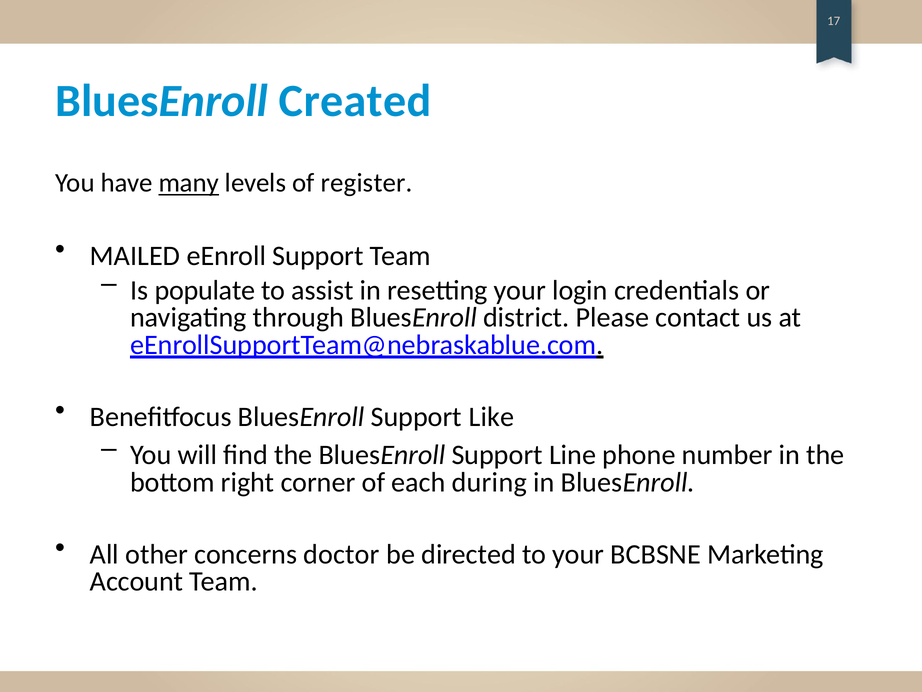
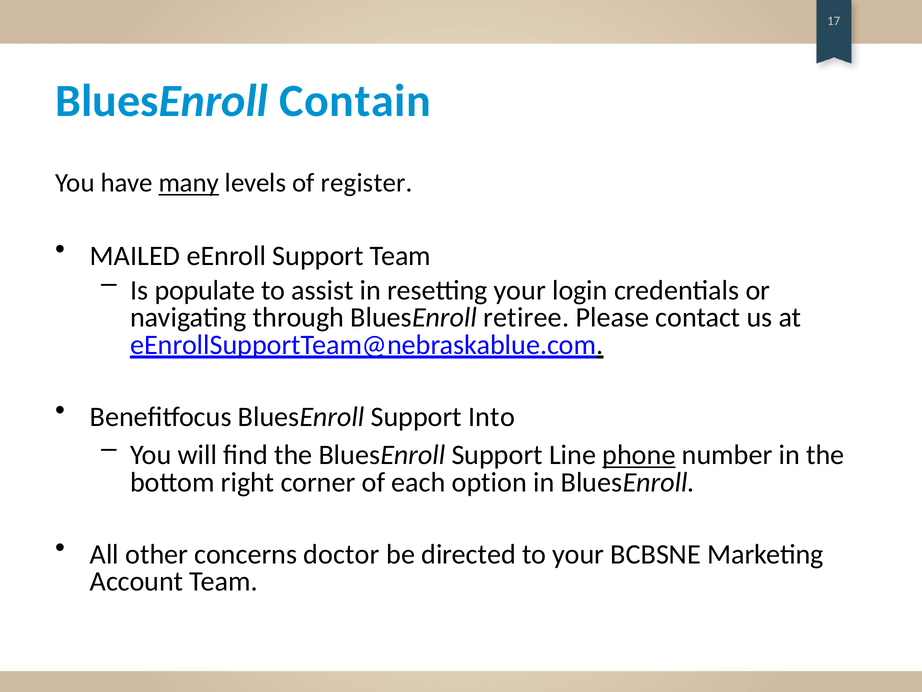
Created: Created -> Contain
district: district -> retiree
Like: Like -> Into
phone underline: none -> present
during: during -> option
